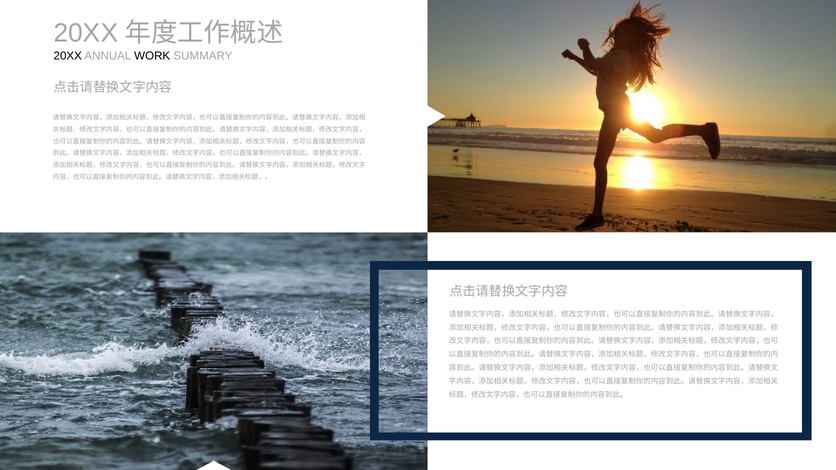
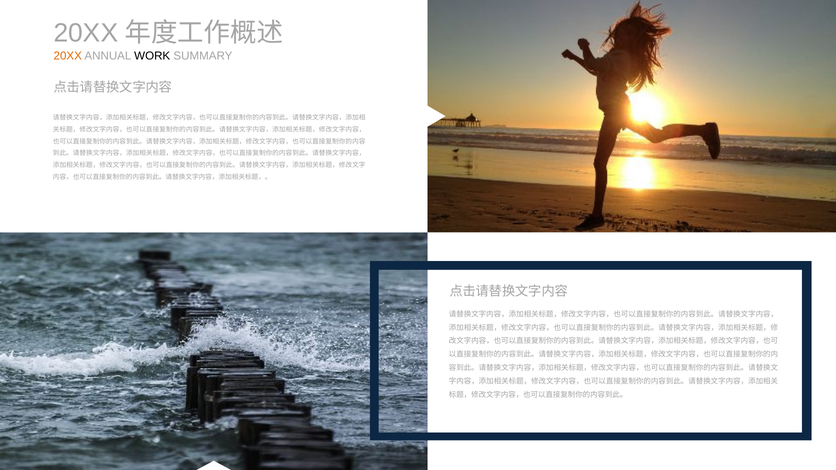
20XX at (68, 56) colour: black -> orange
